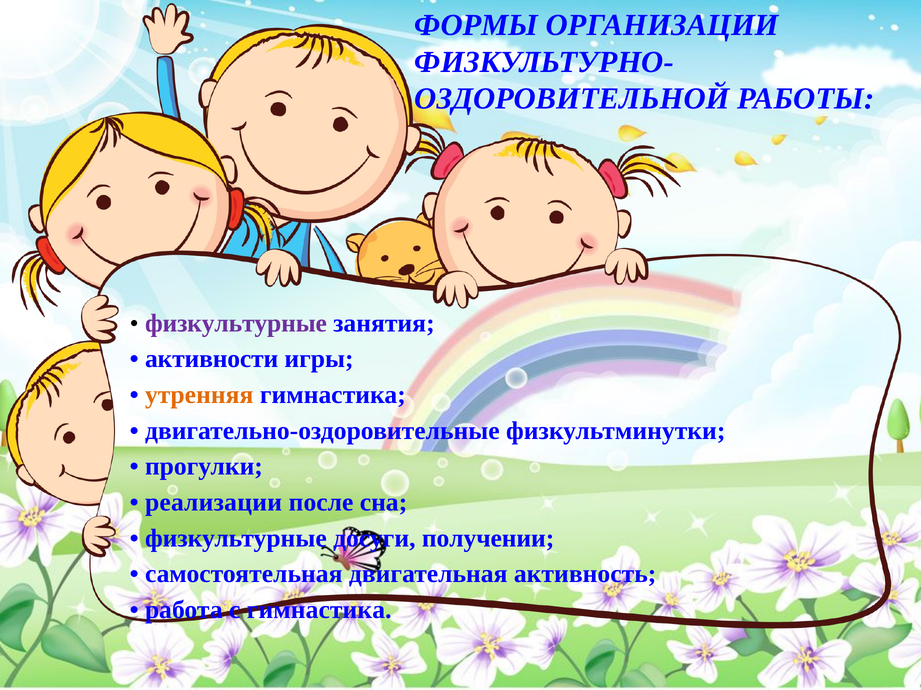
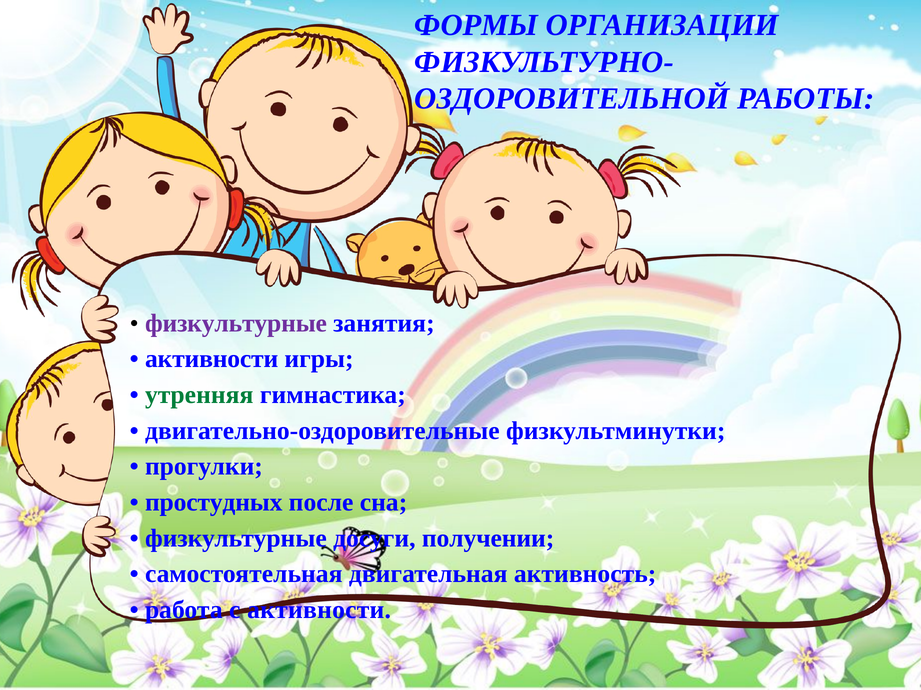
утренняя colour: orange -> green
реализации: реализации -> простудных
с гимнастика: гимнастика -> активности
